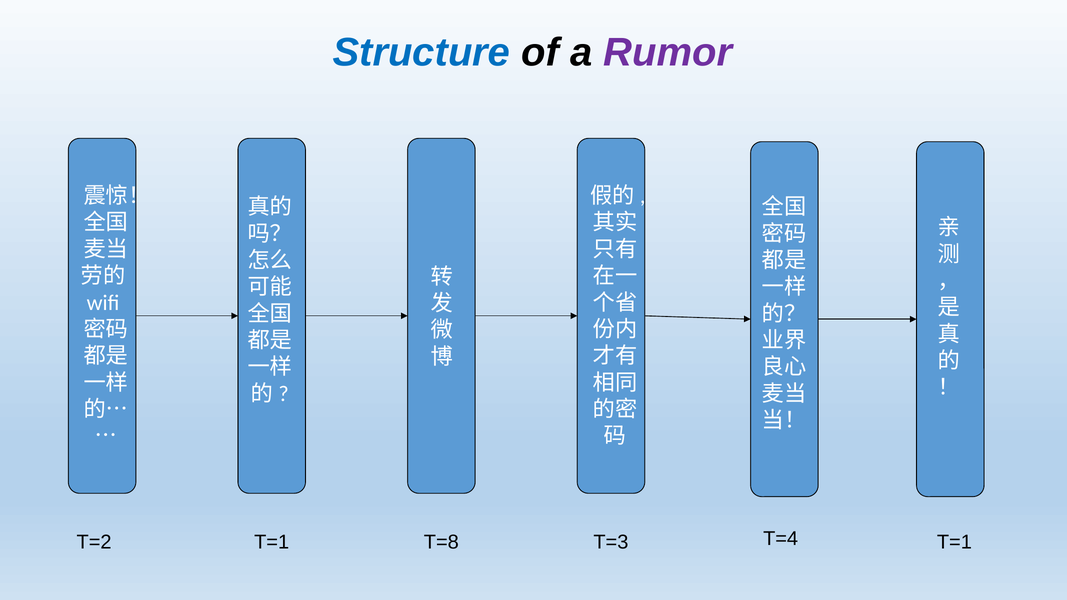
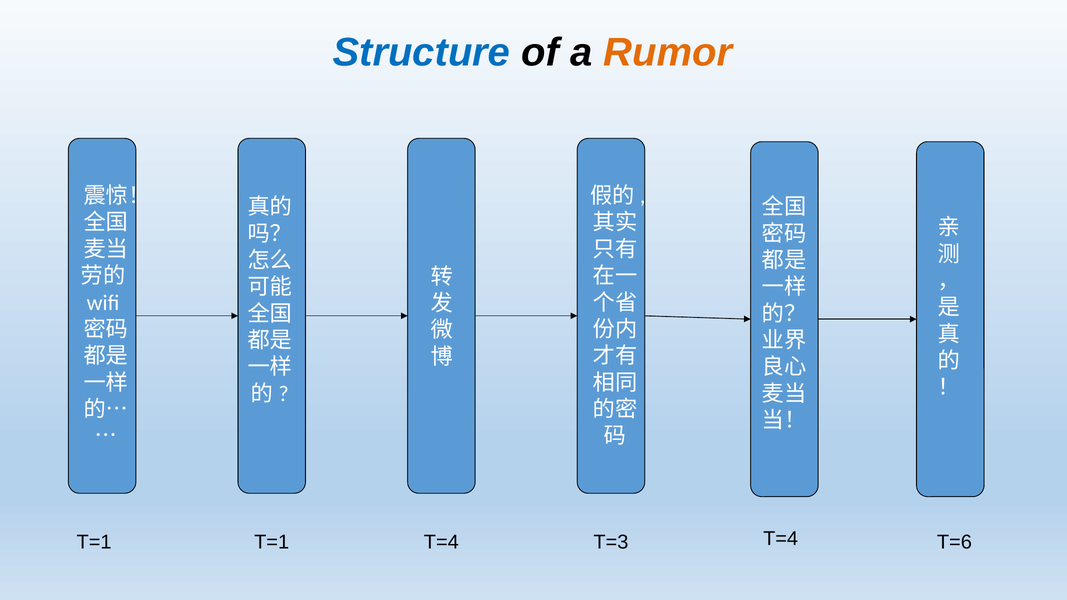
Rumor colour: purple -> orange
T=2 at (94, 542): T=2 -> T=1
T=8 at (441, 542): T=8 -> T=4
T=1 T=1: T=1 -> T=6
